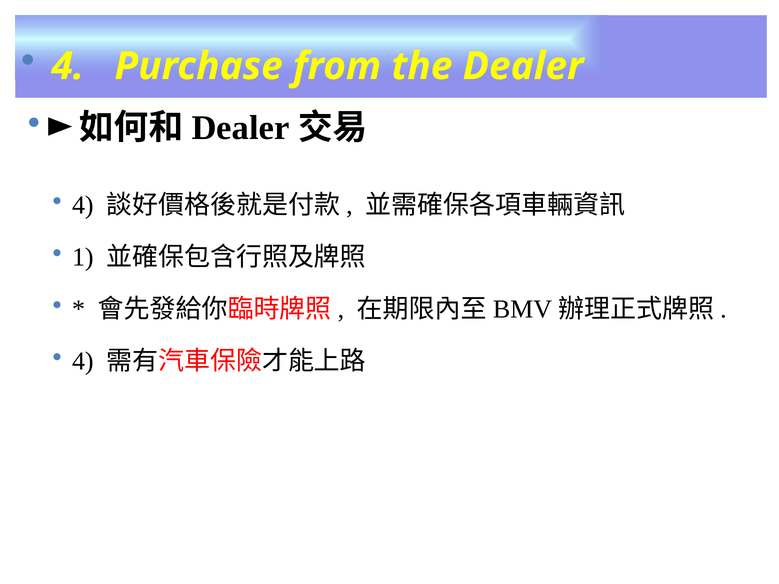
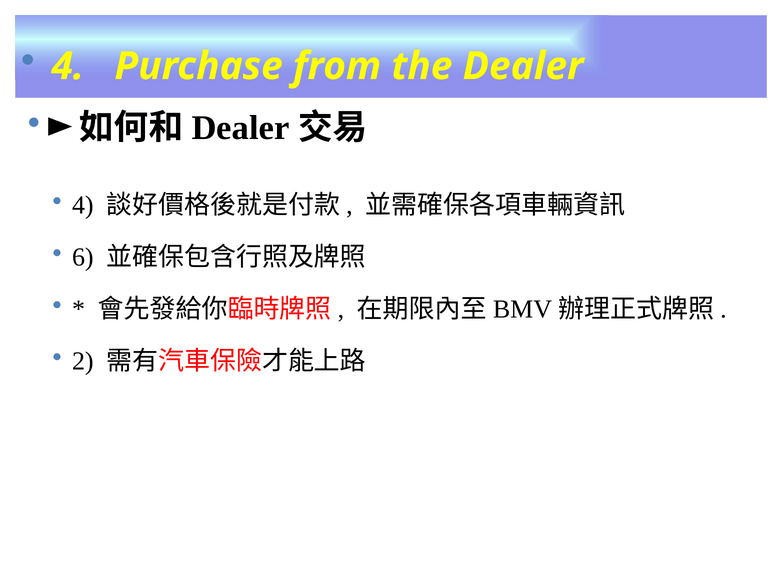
1: 1 -> 6
4 at (83, 361): 4 -> 2
